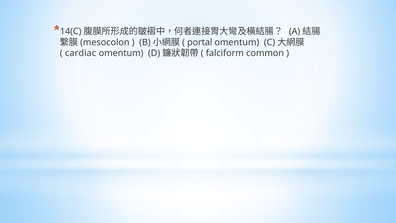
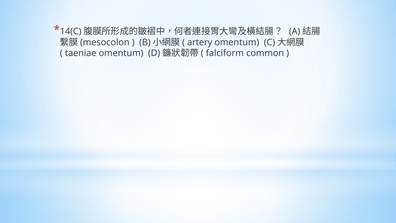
portal: portal -> artery
cardiac: cardiac -> taeniae
